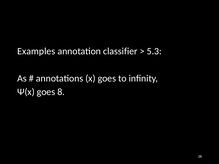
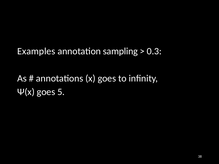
classifier: classifier -> sampling
5.3: 5.3 -> 0.3
8: 8 -> 5
